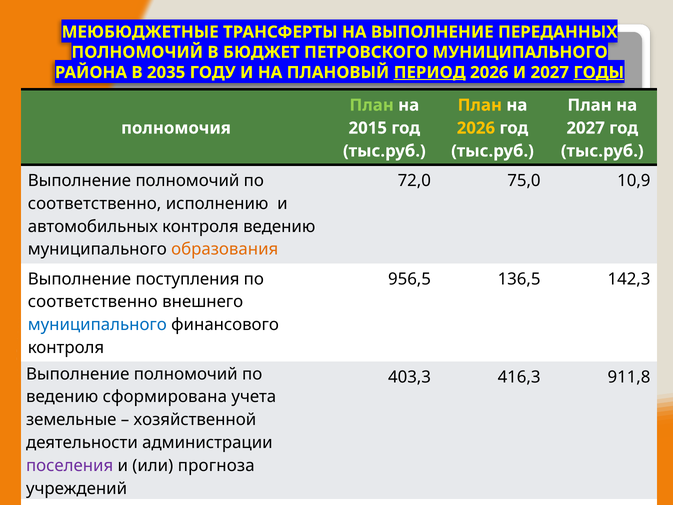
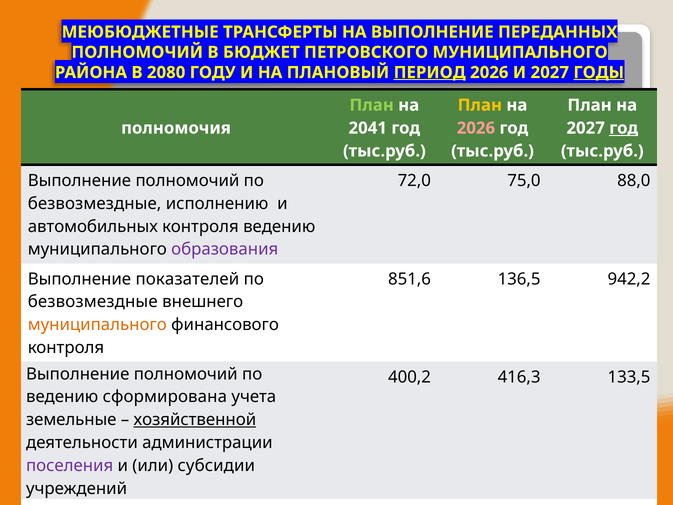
2035: 2035 -> 2080
2015: 2015 -> 2041
2026 at (476, 128) colour: yellow -> pink
год at (624, 128) underline: none -> present
10,9: 10,9 -> 88,0
соответственно at (95, 203): соответственно -> безвозмездные
образования colour: orange -> purple
поступления: поступления -> показателей
956,5: 956,5 -> 851,6
142,3: 142,3 -> 942,2
соответственно at (93, 302): соответственно -> безвозмездные
муниципального at (97, 325) colour: blue -> orange
403,3: 403,3 -> 400,2
911,8: 911,8 -> 133,5
хозяйственной underline: none -> present
прогноза: прогноза -> субсидии
